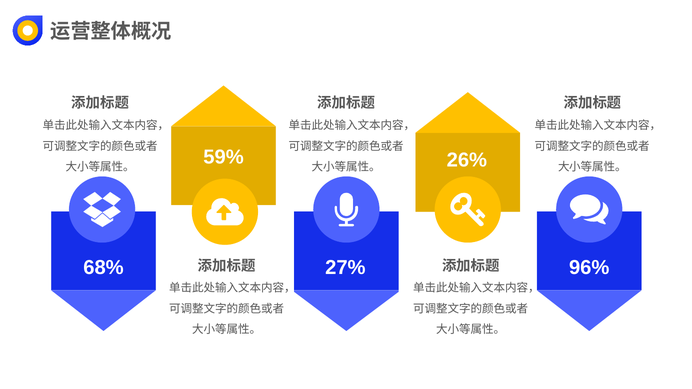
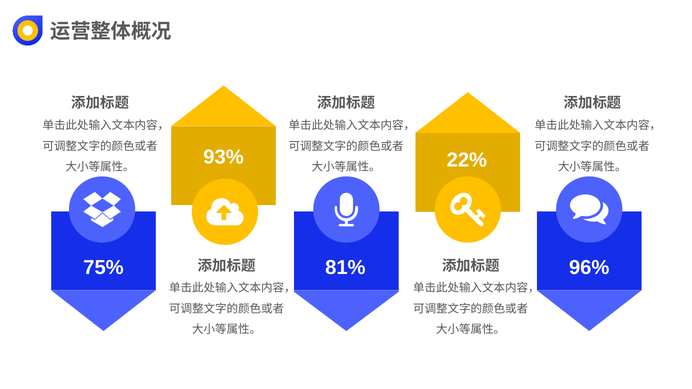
59%: 59% -> 93%
26%: 26% -> 22%
68%: 68% -> 75%
27%: 27% -> 81%
